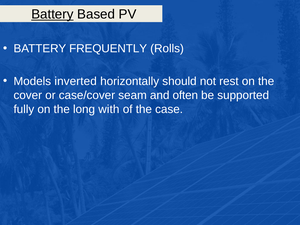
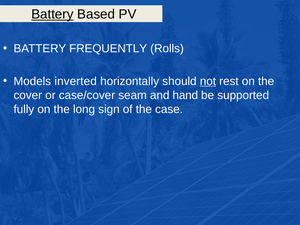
not underline: none -> present
often: often -> hand
with: with -> sign
